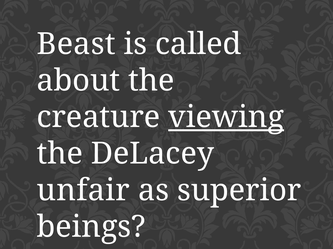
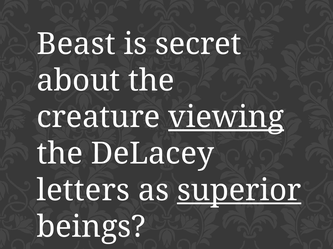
called: called -> secret
unfair: unfair -> letters
superior underline: none -> present
